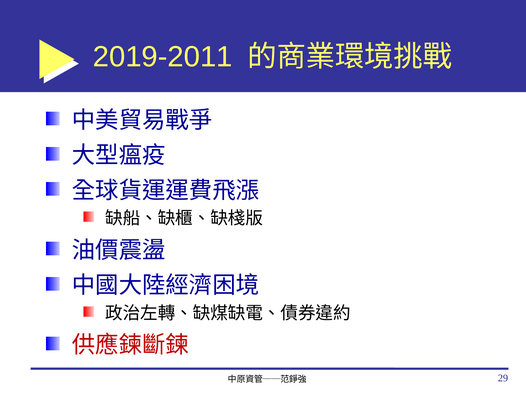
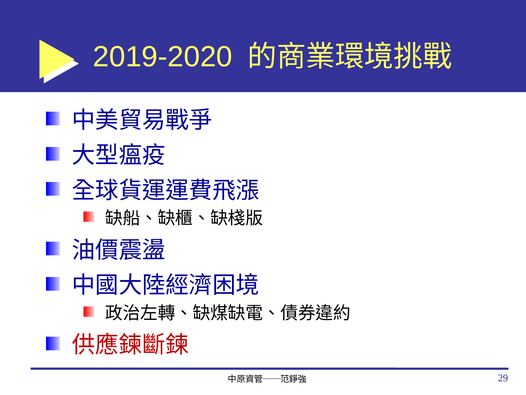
2019-2011: 2019-2011 -> 2019-2020
